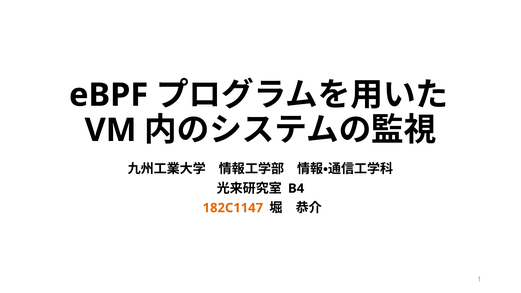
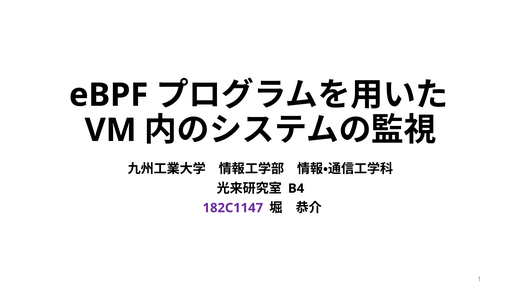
182C1147 colour: orange -> purple
